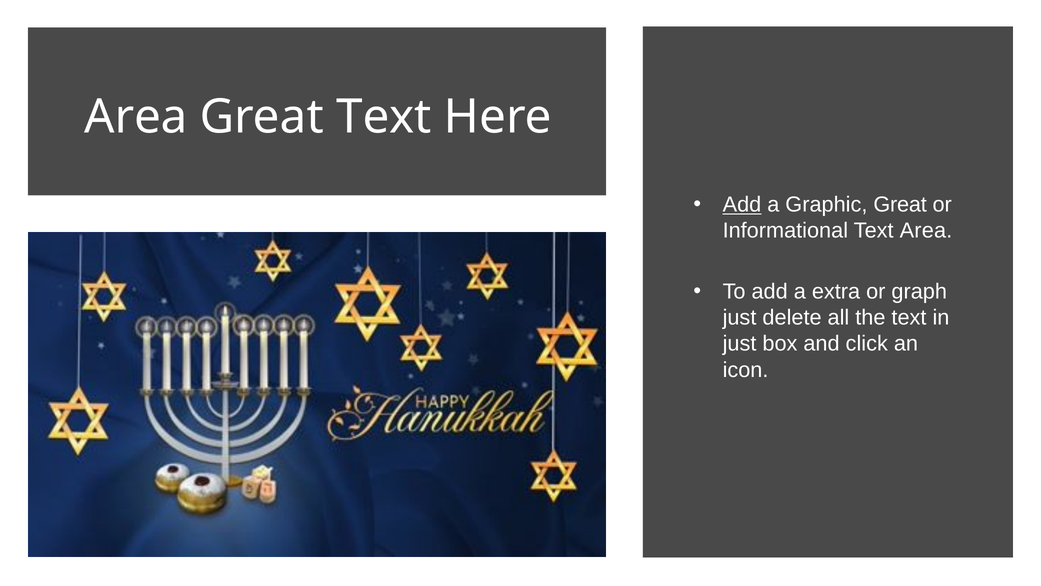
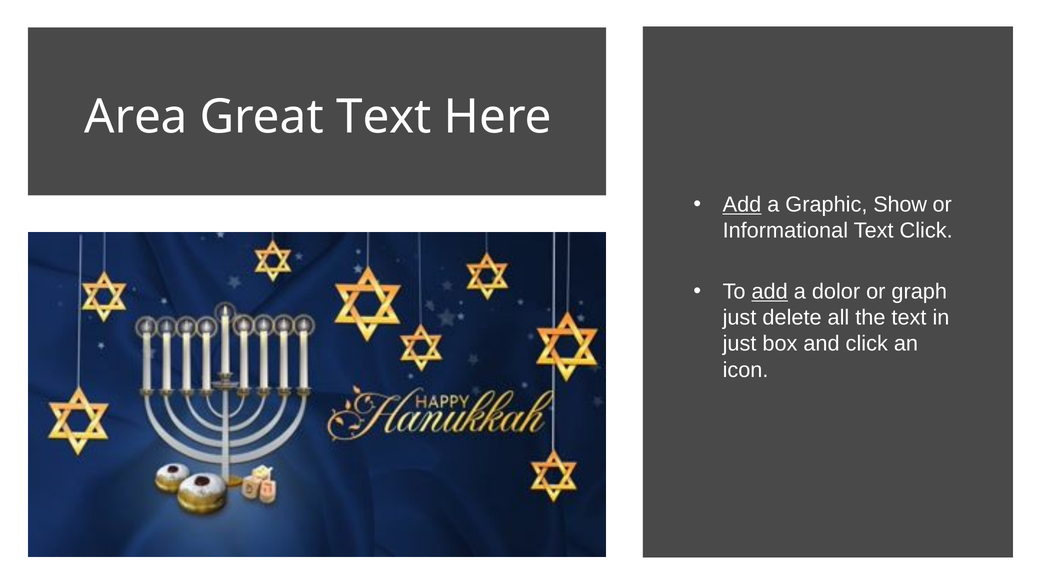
Graphic Great: Great -> Show
Text Area: Area -> Click
add at (770, 291) underline: none -> present
extra: extra -> dolor
